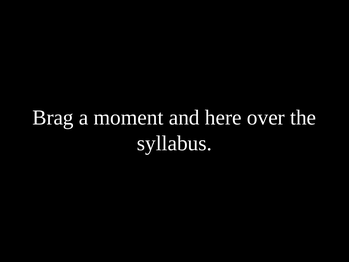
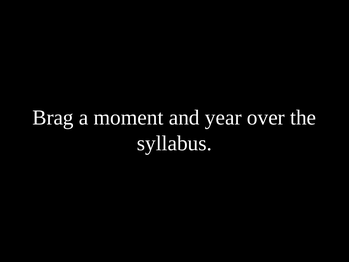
here: here -> year
